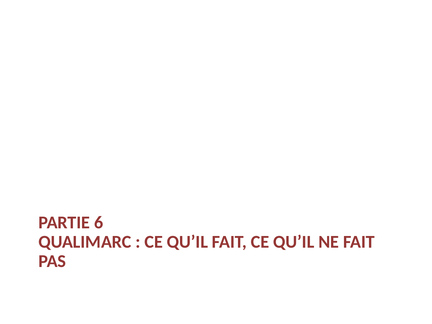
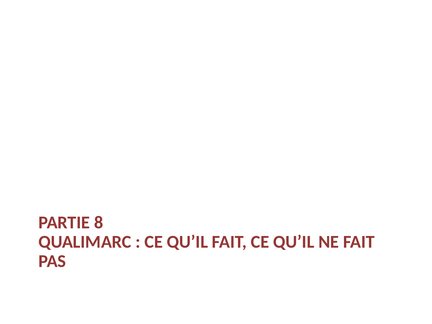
6: 6 -> 8
